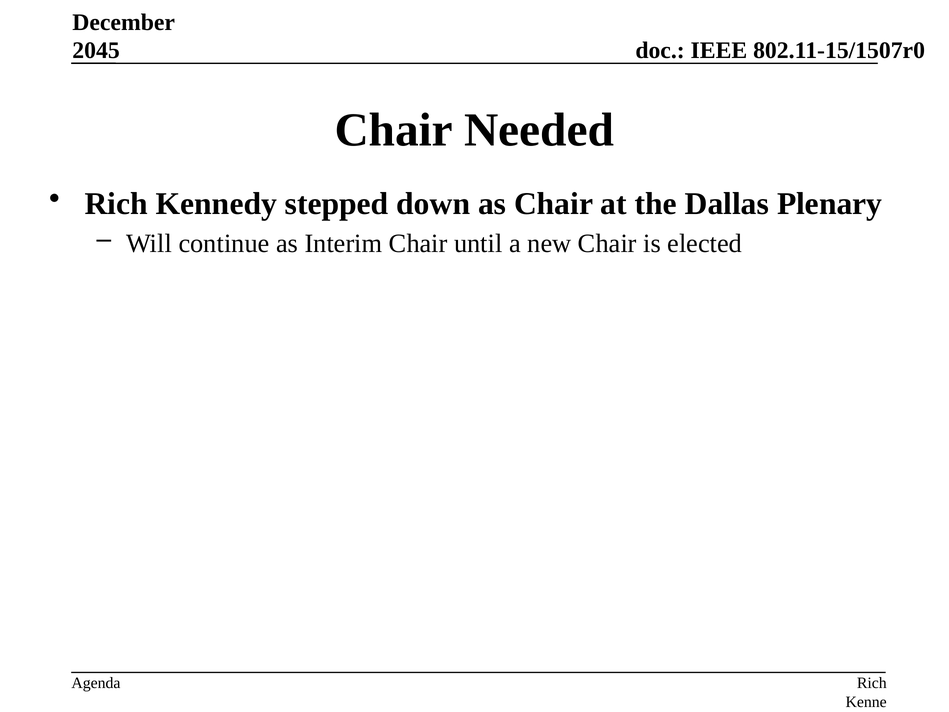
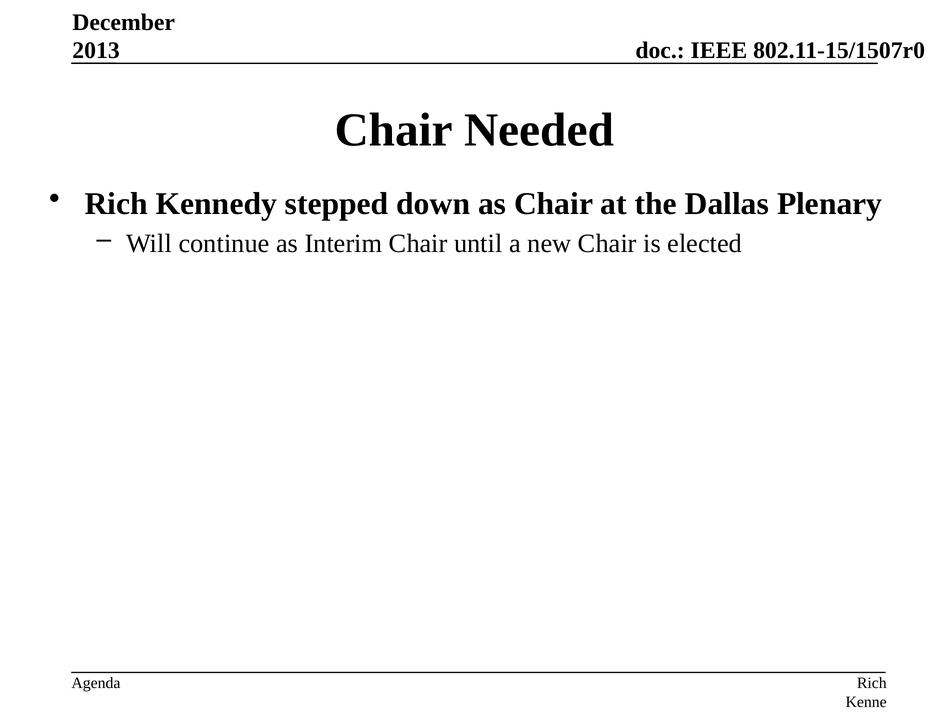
2045: 2045 -> 2013
